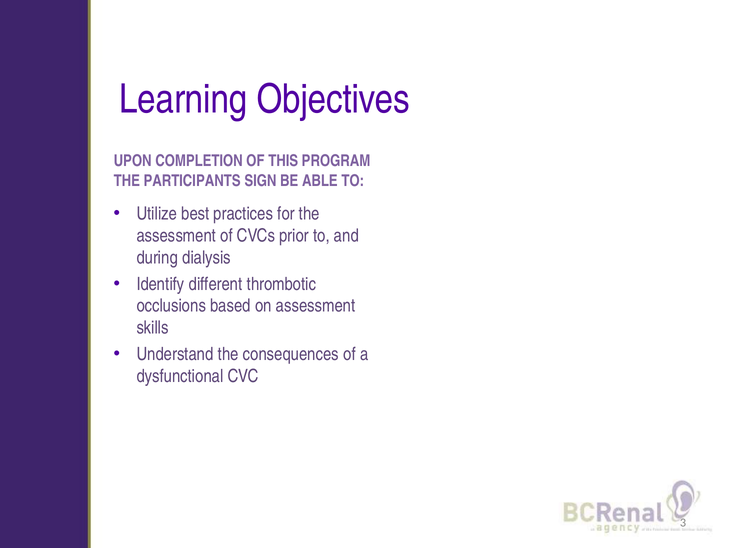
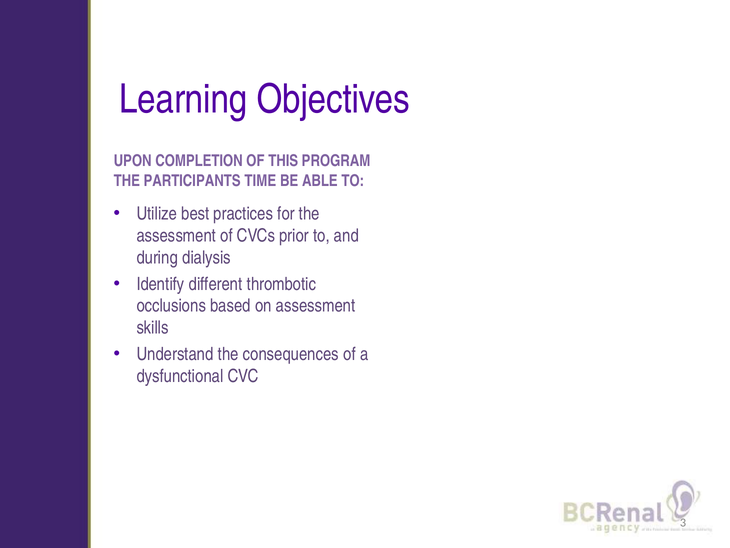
SIGN: SIGN -> TIME
